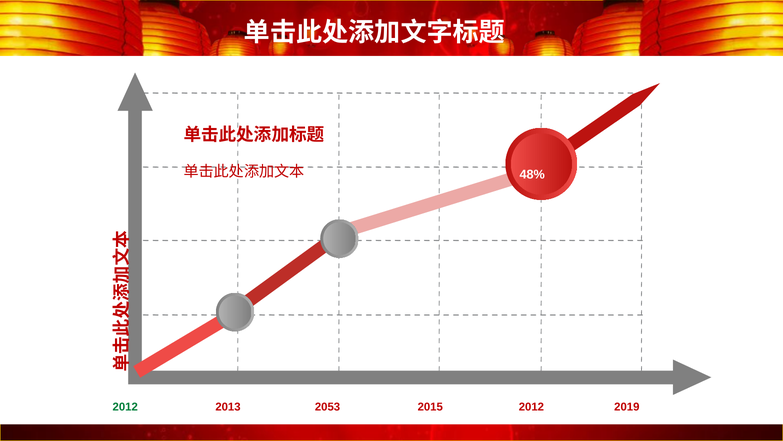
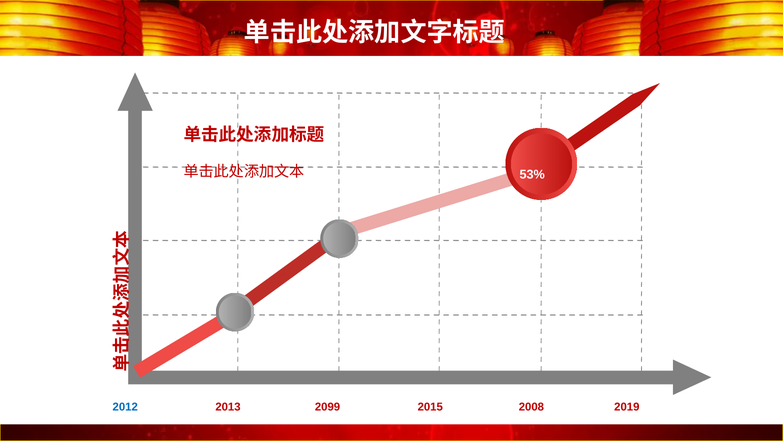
48%: 48% -> 53%
2012 at (125, 406) colour: green -> blue
2053: 2053 -> 2099
2015 2012: 2012 -> 2008
